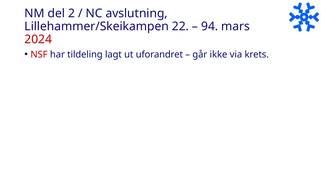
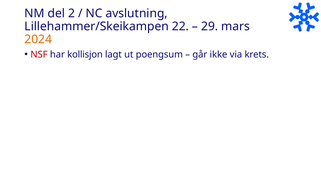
94: 94 -> 29
2024 colour: red -> orange
tildeling: tildeling -> kollisjon
uforandret: uforandret -> poengsum
